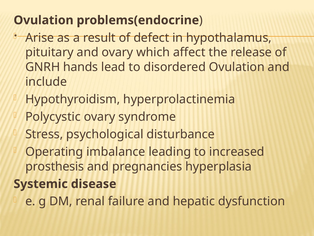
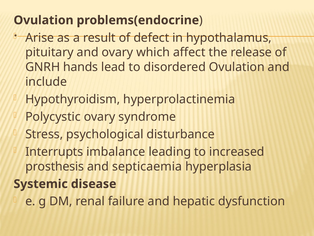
Operating: Operating -> Interrupts
pregnancies: pregnancies -> septicaemia
